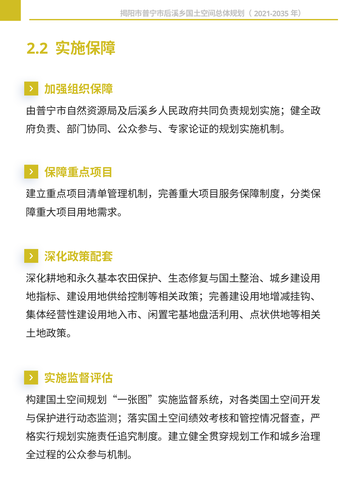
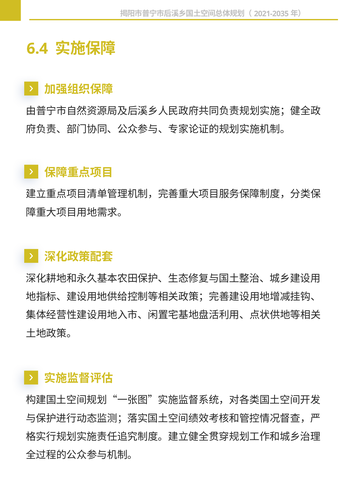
2.2: 2.2 -> 6.4
